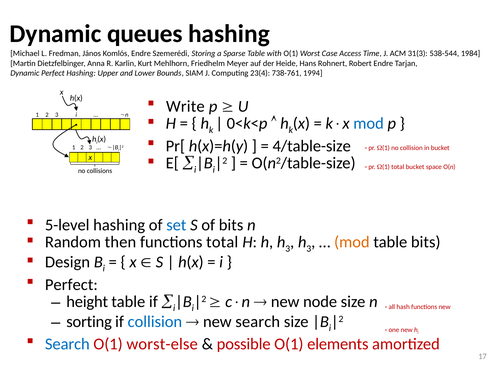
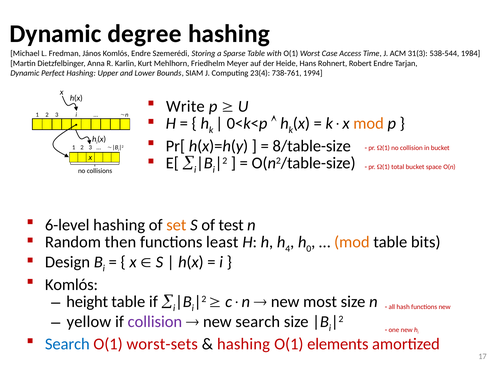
queues: queues -> degree
mod at (369, 123) colour: blue -> orange
4/table-size: 4/table-size -> 8/table-size
5-level: 5-level -> 6-level
set colour: blue -> orange
of bits: bits -> test
functions total: total -> least
h h 3: 3 -> 4
3 at (309, 248): 3 -> 0
Perfect at (71, 284): Perfect -> Komlós
node: node -> most
sorting: sorting -> yellow
collision at (155, 321) colour: blue -> purple
worst-else: worst-else -> worst-sets
possible at (244, 343): possible -> hashing
